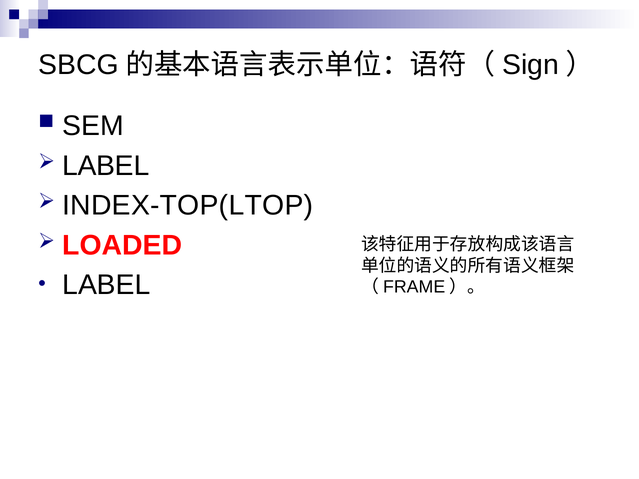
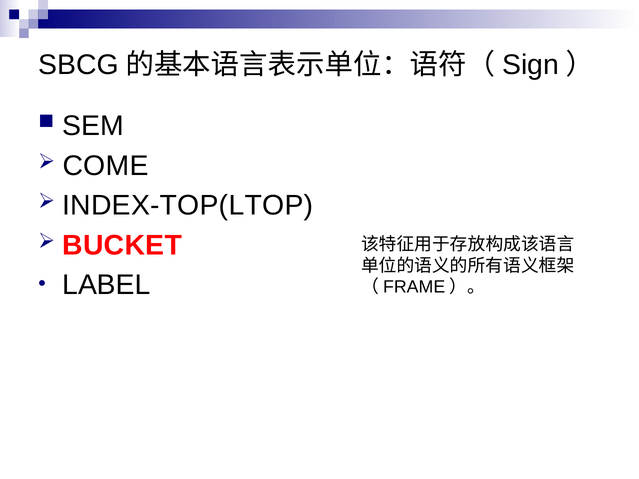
LABEL at (106, 166): LABEL -> COME
LOADED: LOADED -> BUCKET
